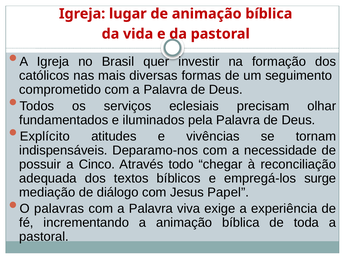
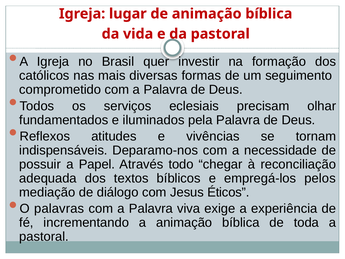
Explícito: Explícito -> Reflexos
Cinco: Cinco -> Papel
surge: surge -> pelos
Papel: Papel -> Éticos
